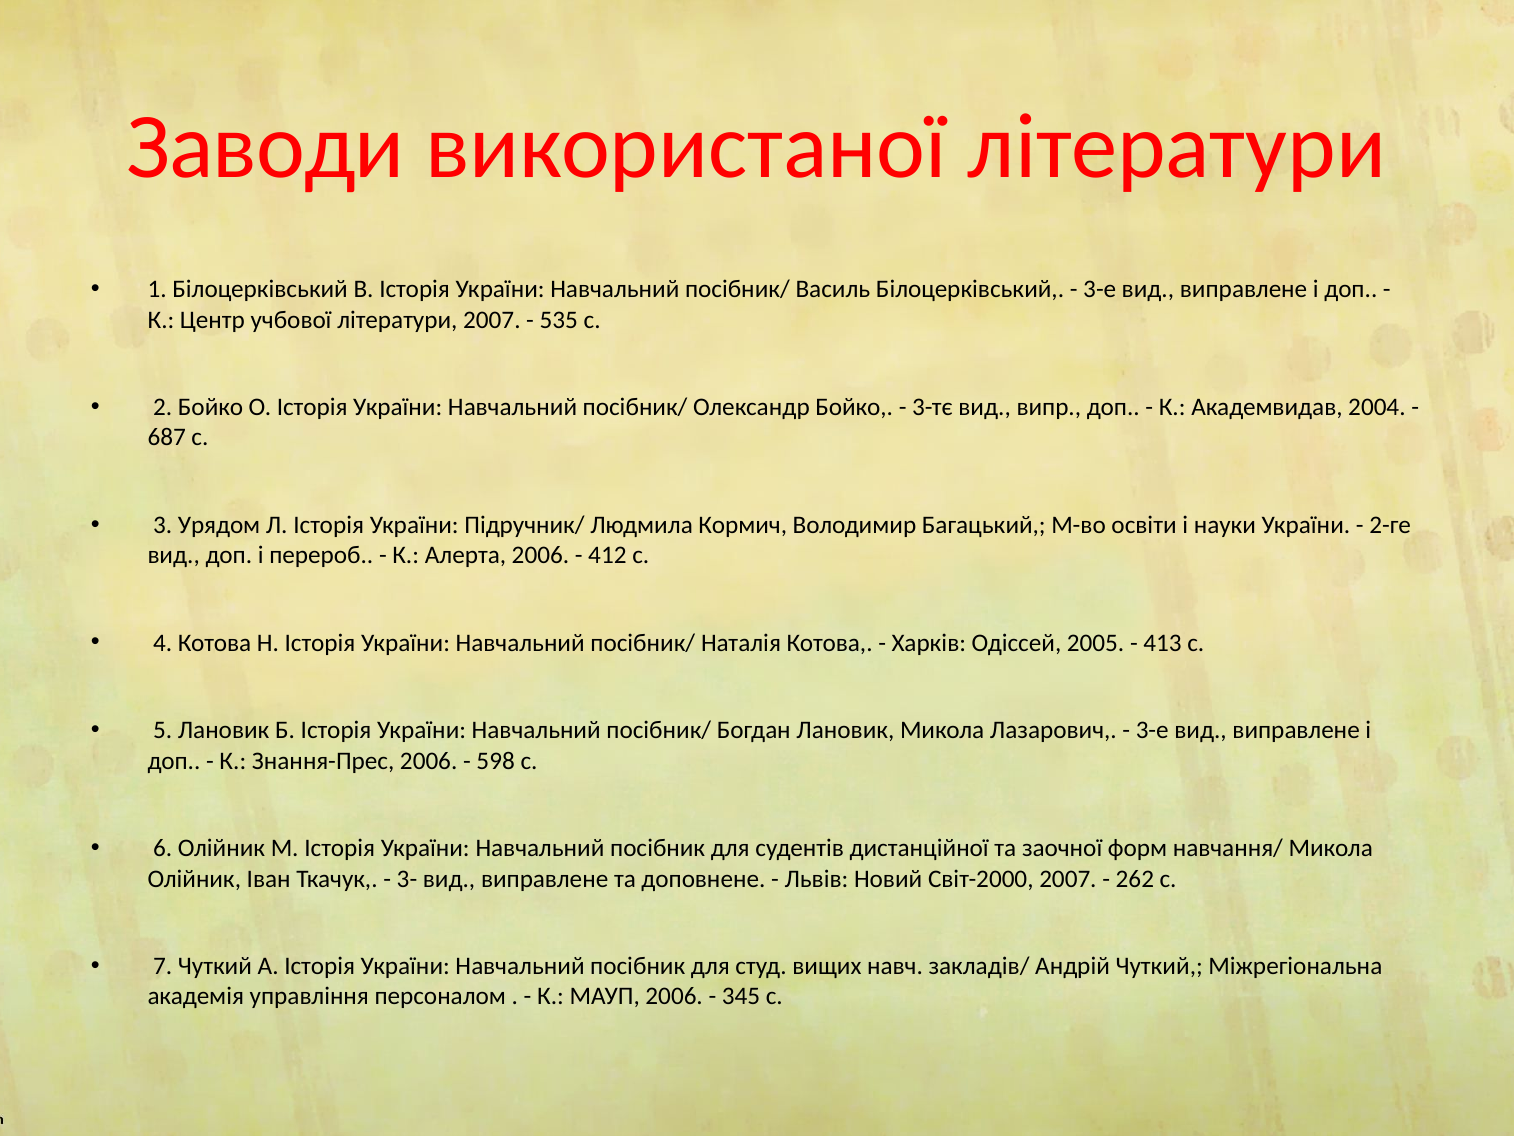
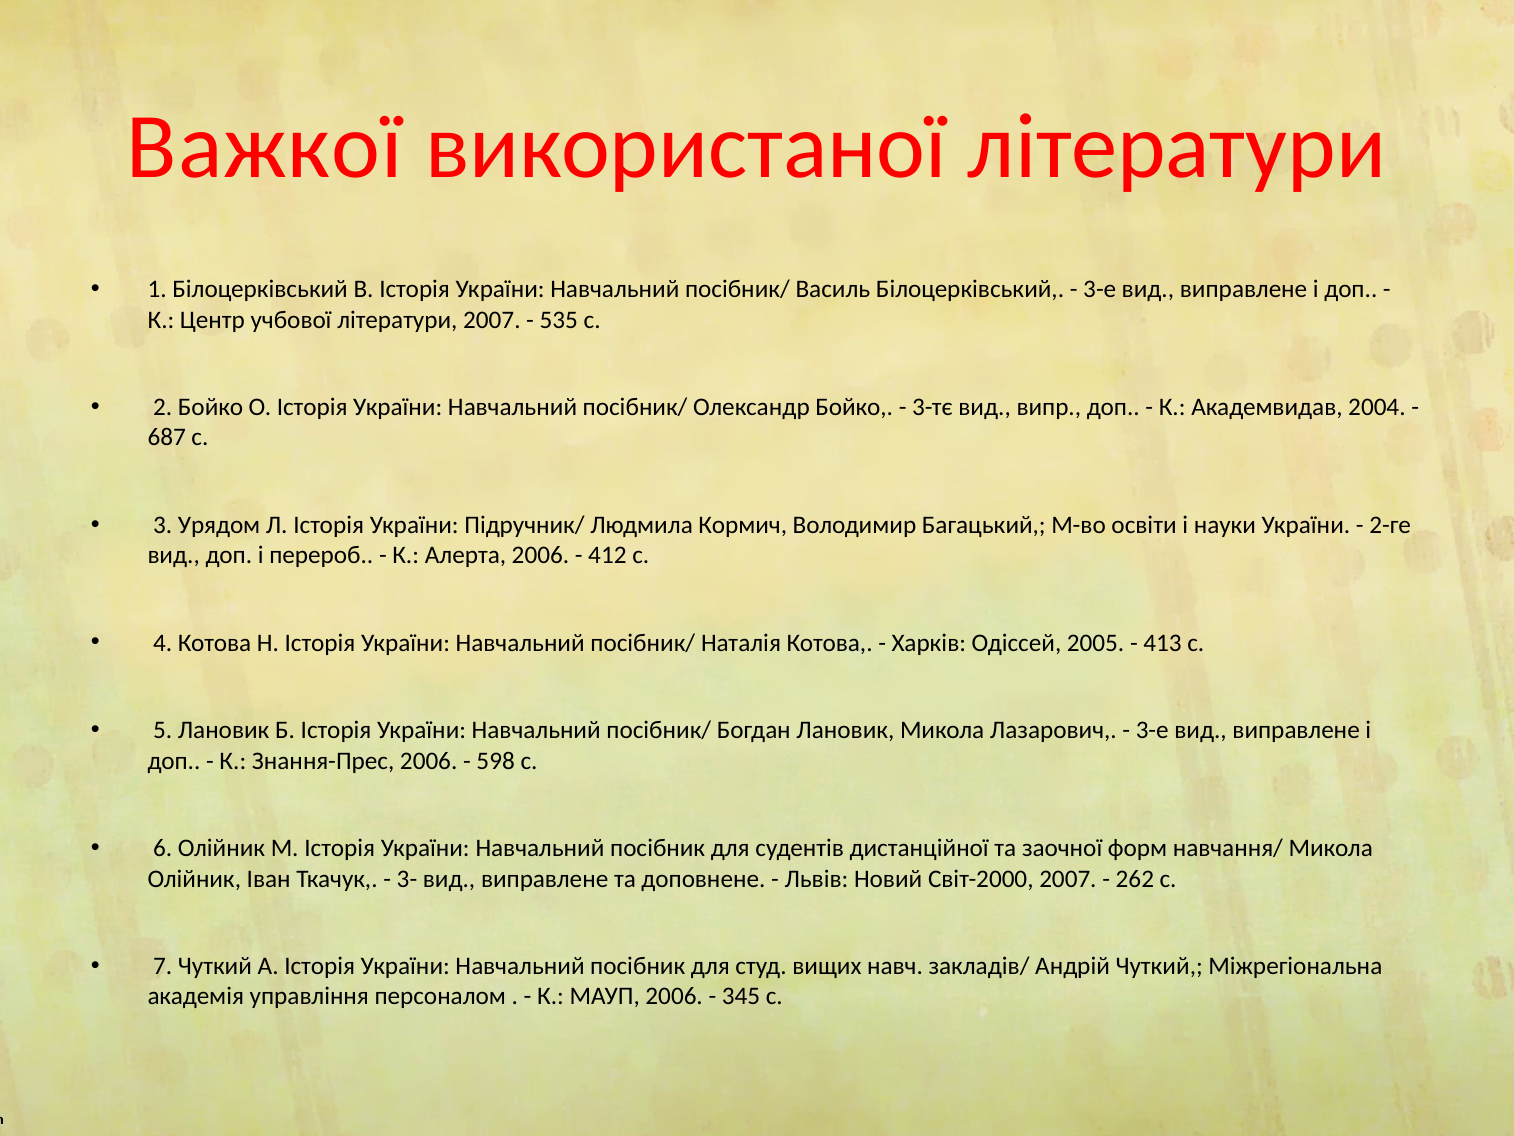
Заводи: Заводи -> Важкої
